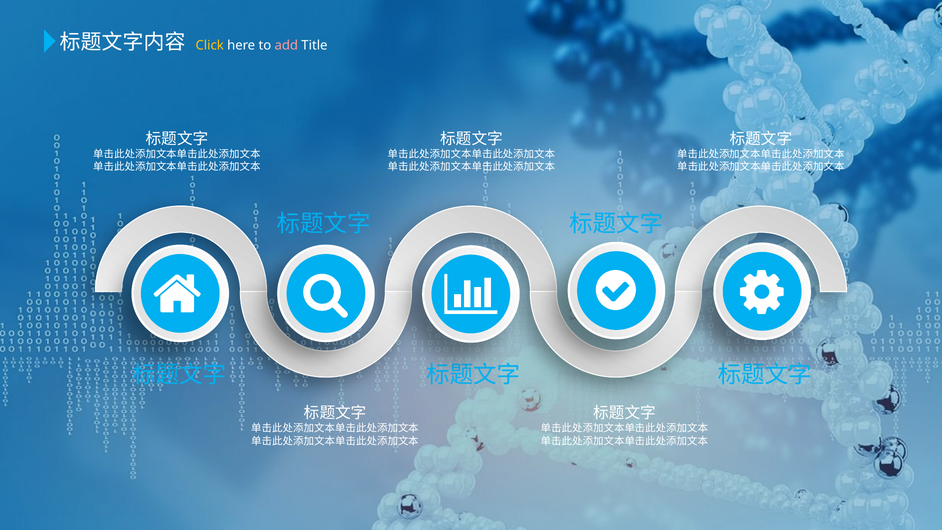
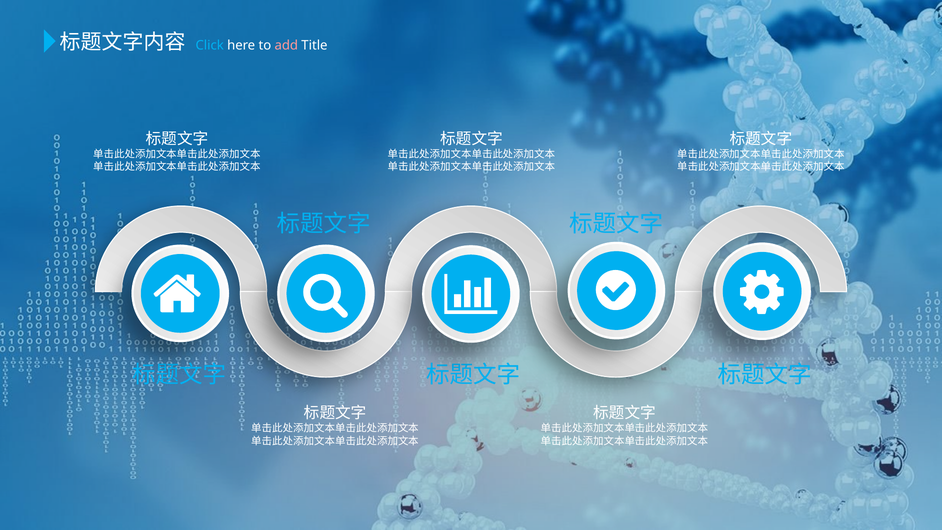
Click colour: yellow -> light blue
